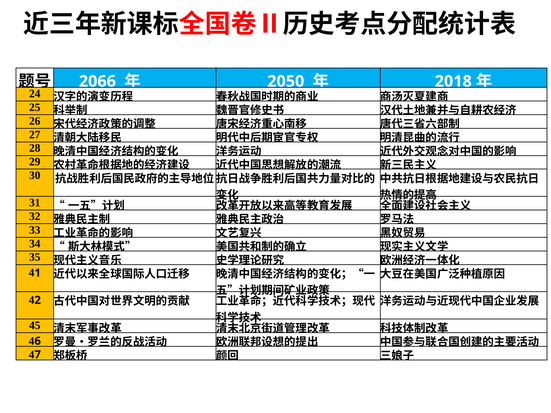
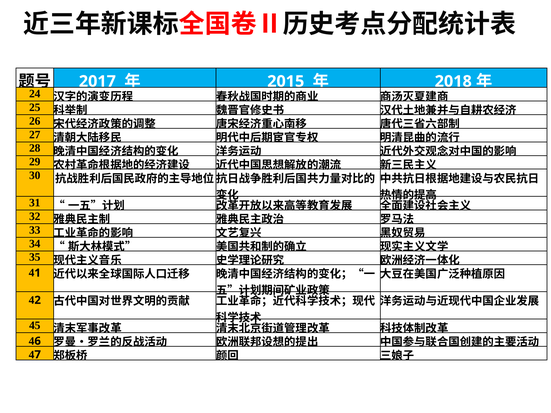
2066: 2066 -> 2017
2050: 2050 -> 2015
